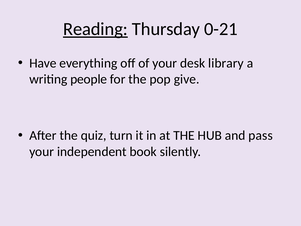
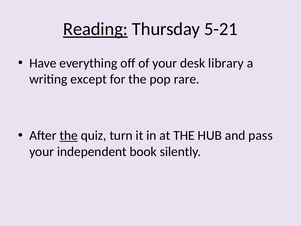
0-21: 0-21 -> 5-21
people: people -> except
give: give -> rare
the at (69, 135) underline: none -> present
